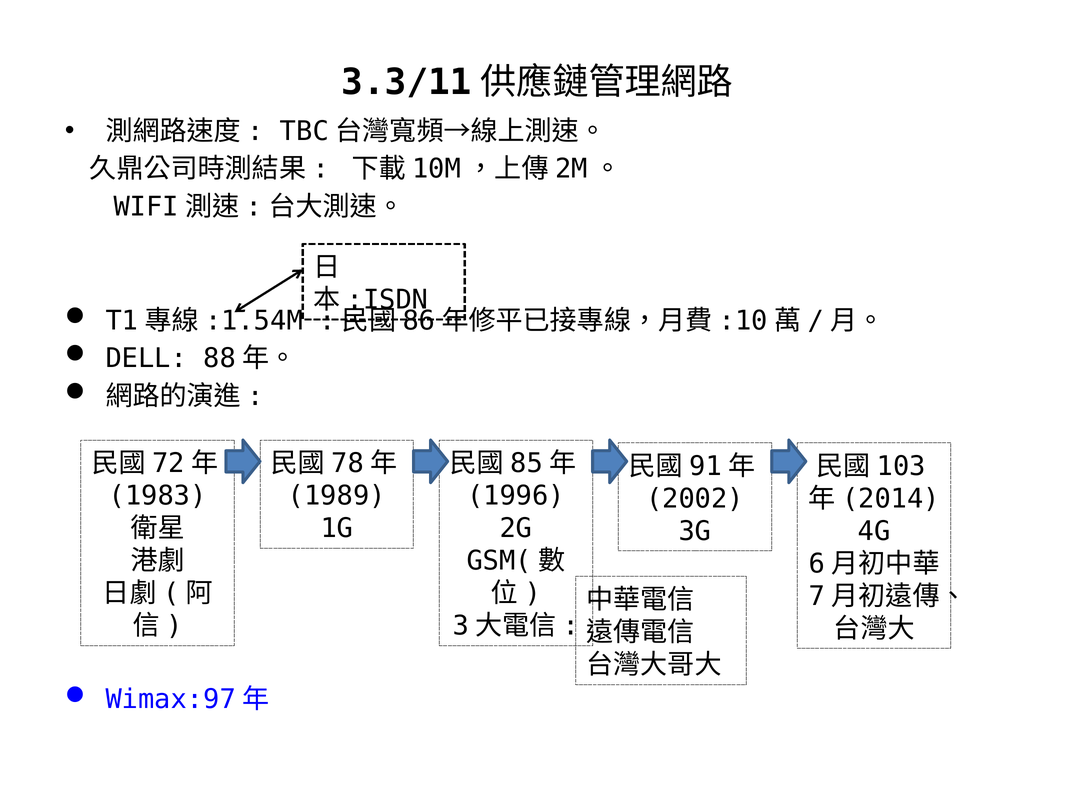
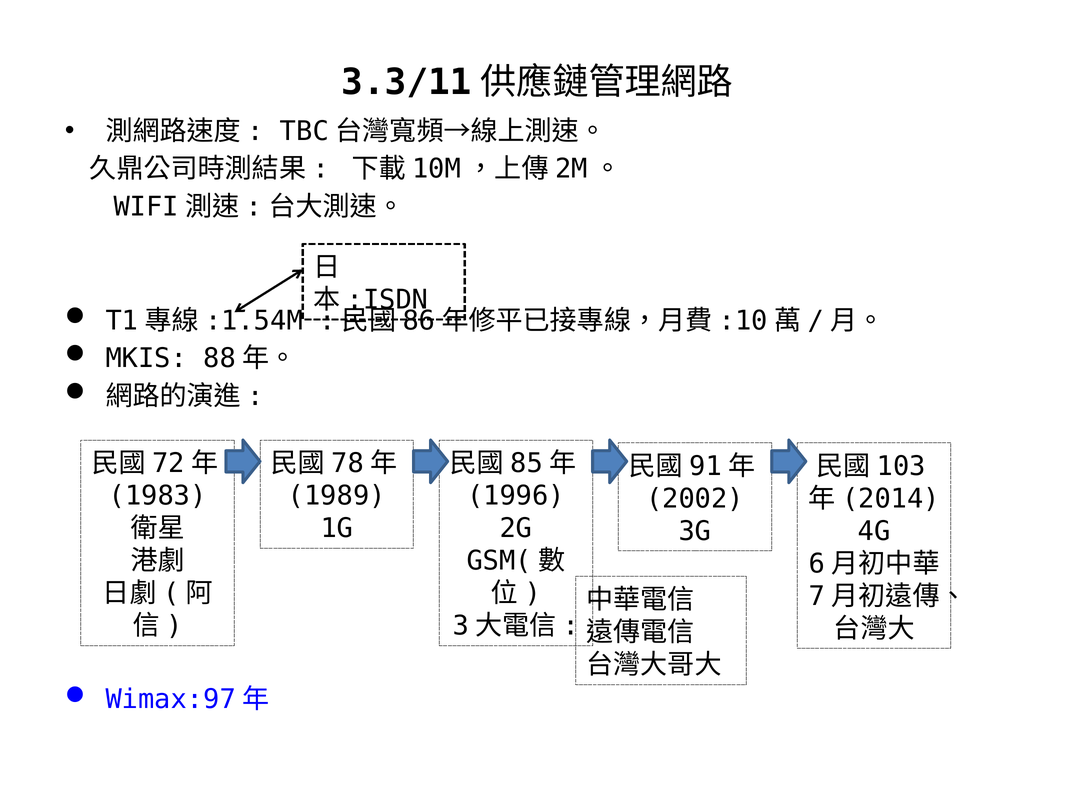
DELL: DELL -> MKIS
